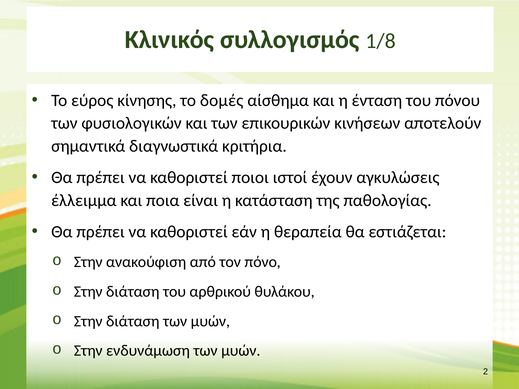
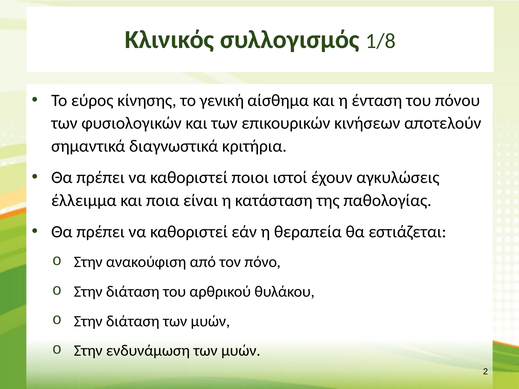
δομές: δομές -> γενική
